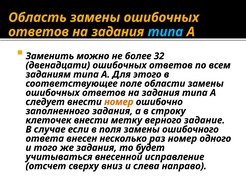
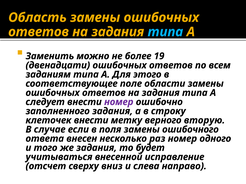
32: 32 -> 19
номер at (119, 102) colour: orange -> purple
задание: задание -> вторую
